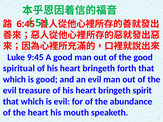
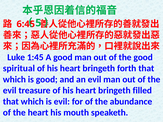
9:45: 9:45 -> 1:45
spirit: spirit -> filled
